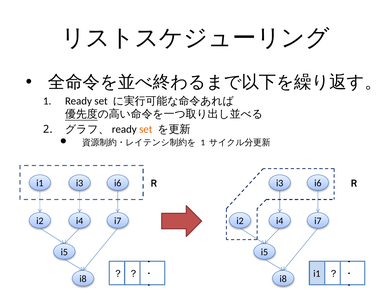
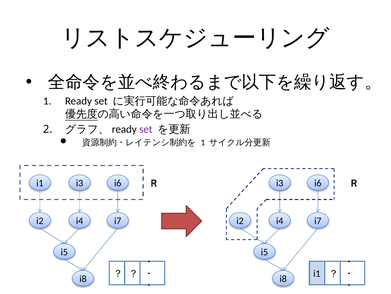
set at (146, 129) colour: orange -> purple
